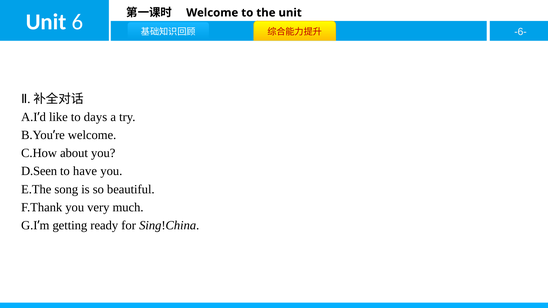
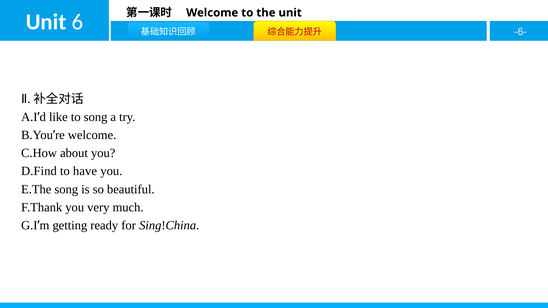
to days: days -> song
D.Seen: D.Seen -> D.Find
